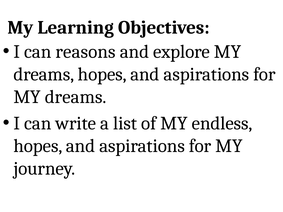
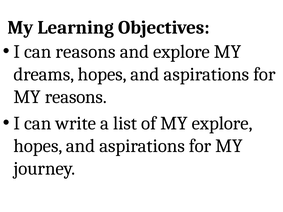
dreams at (76, 97): dreams -> reasons
MY endless: endless -> explore
